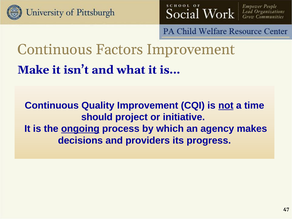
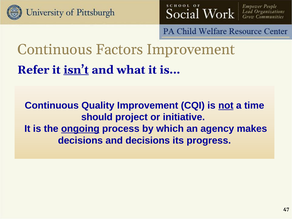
Make: Make -> Refer
isn’t underline: none -> present
and providers: providers -> decisions
